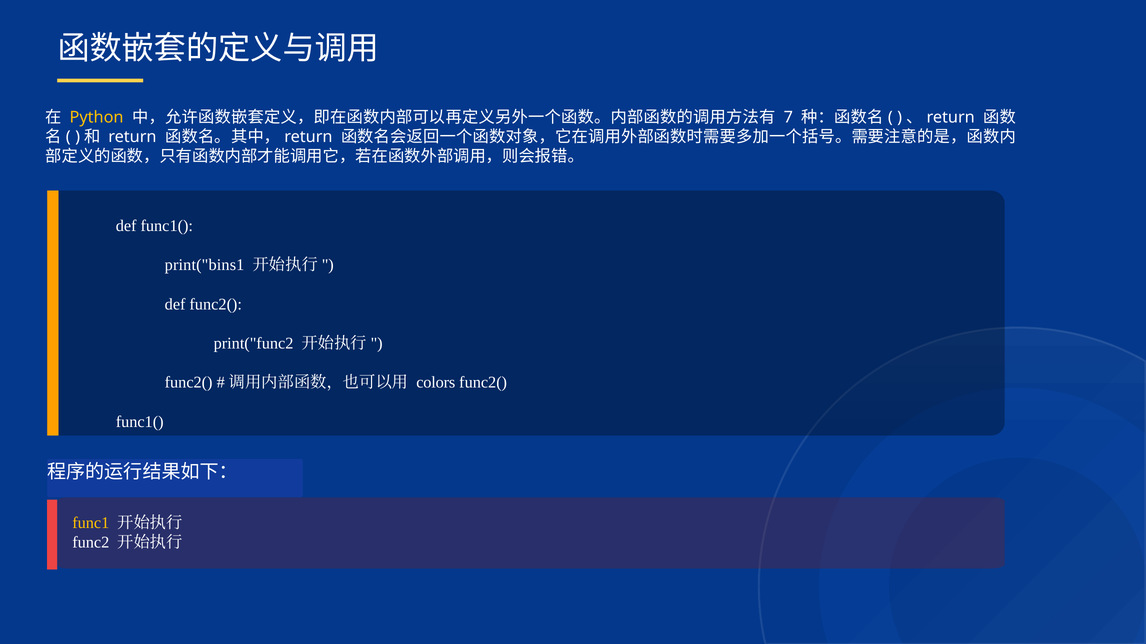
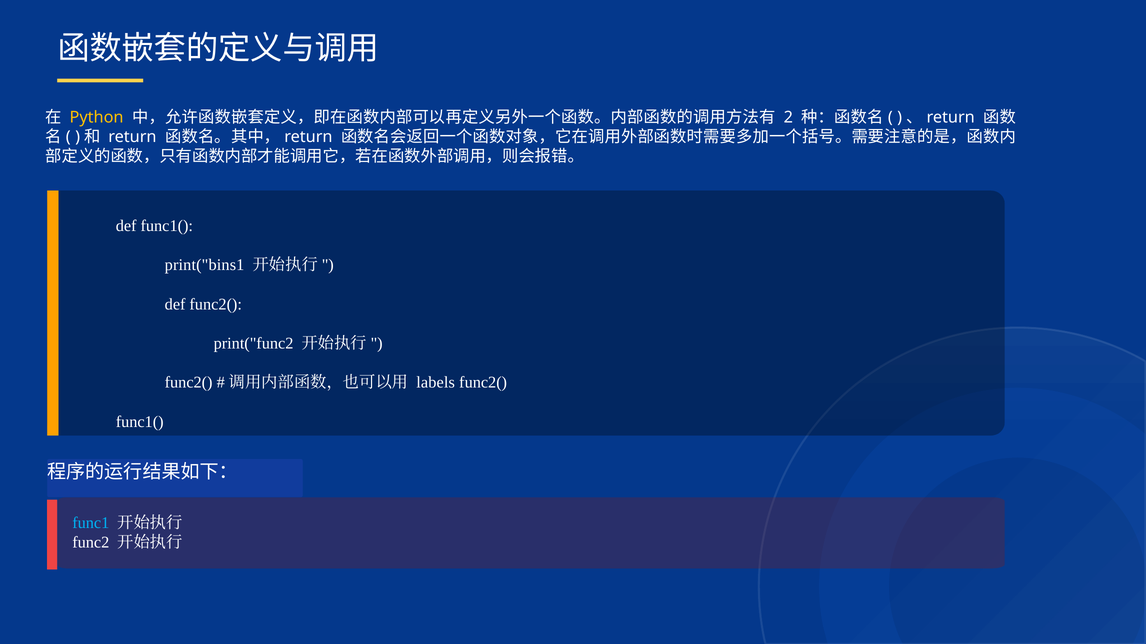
7: 7 -> 2
colors: colors -> labels
func1 colour: yellow -> light blue
